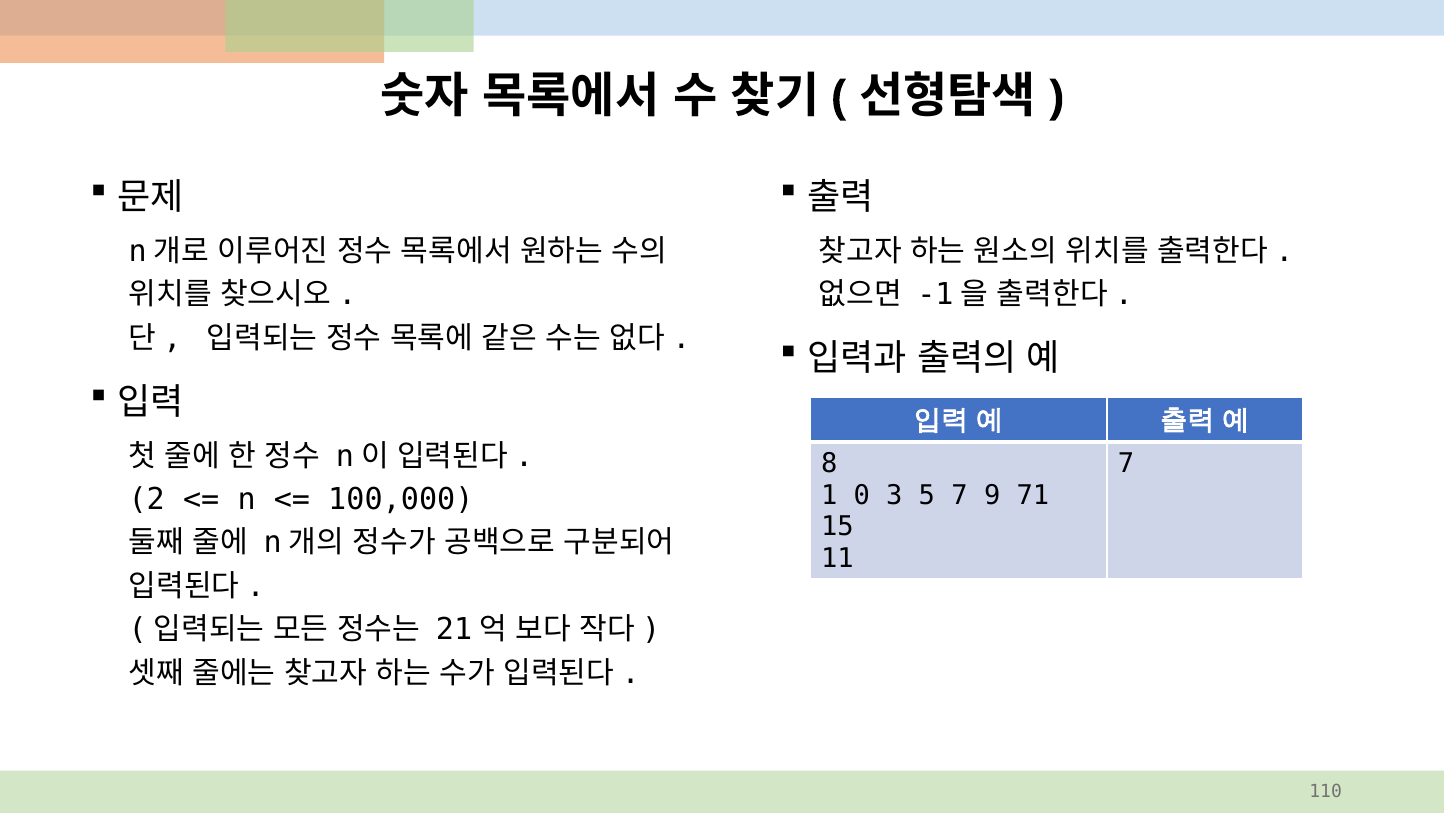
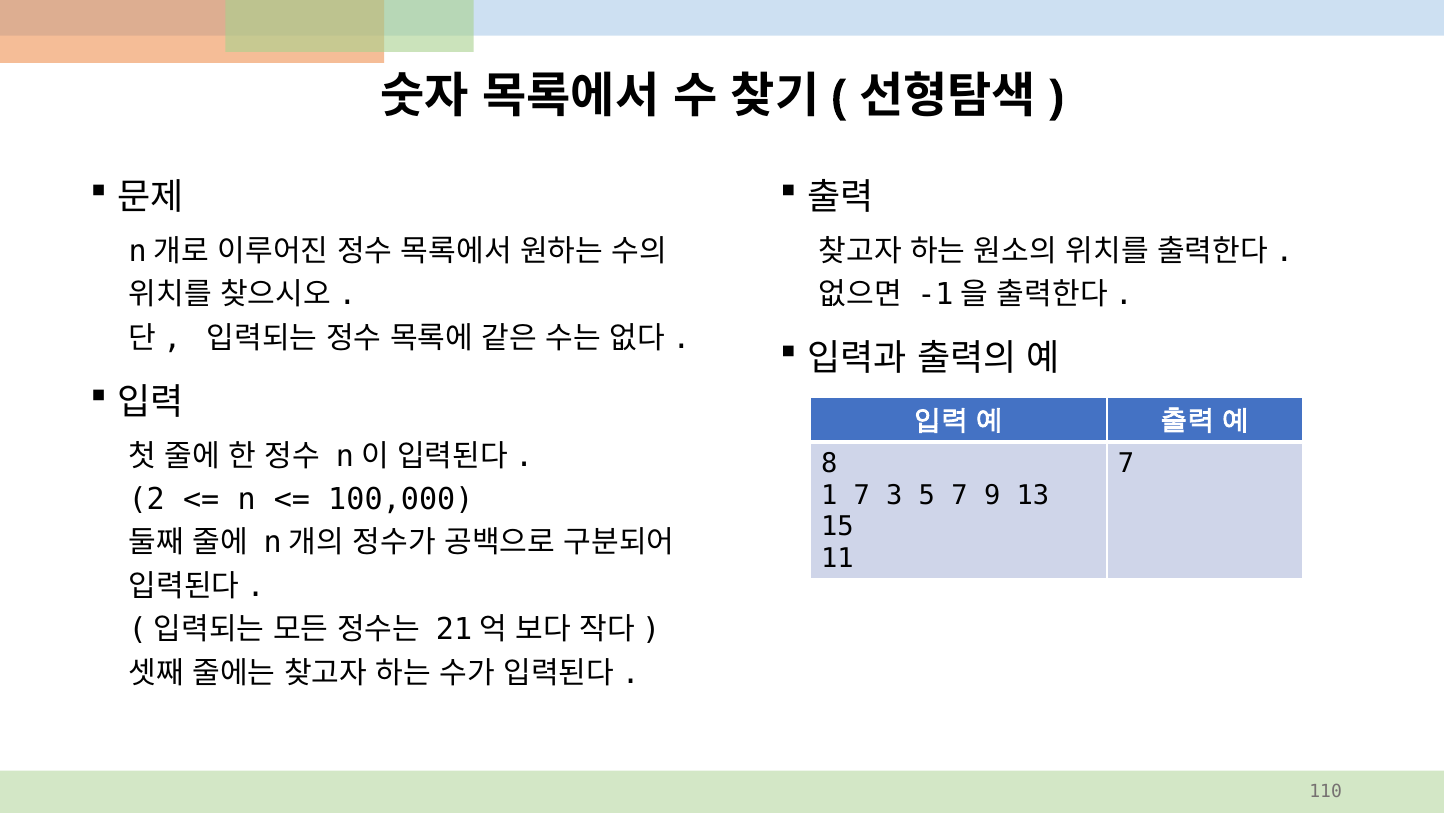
1 0: 0 -> 7
71: 71 -> 13
